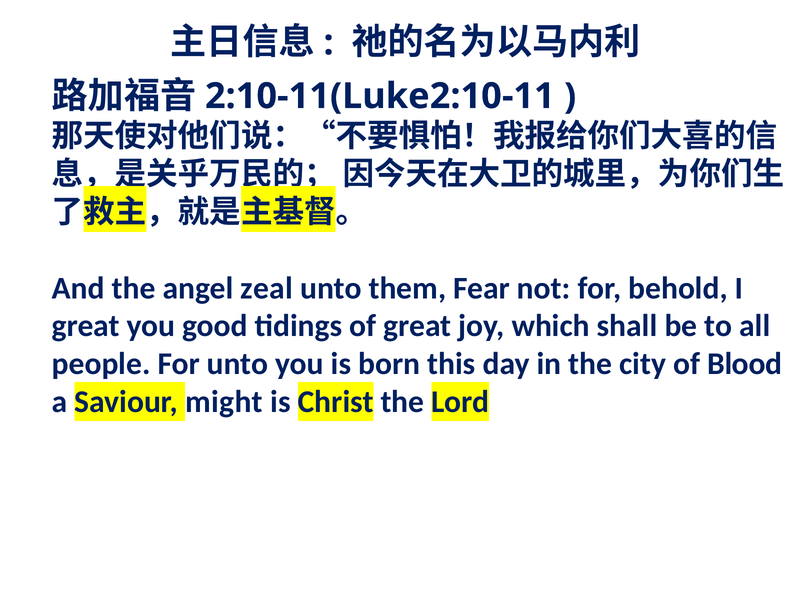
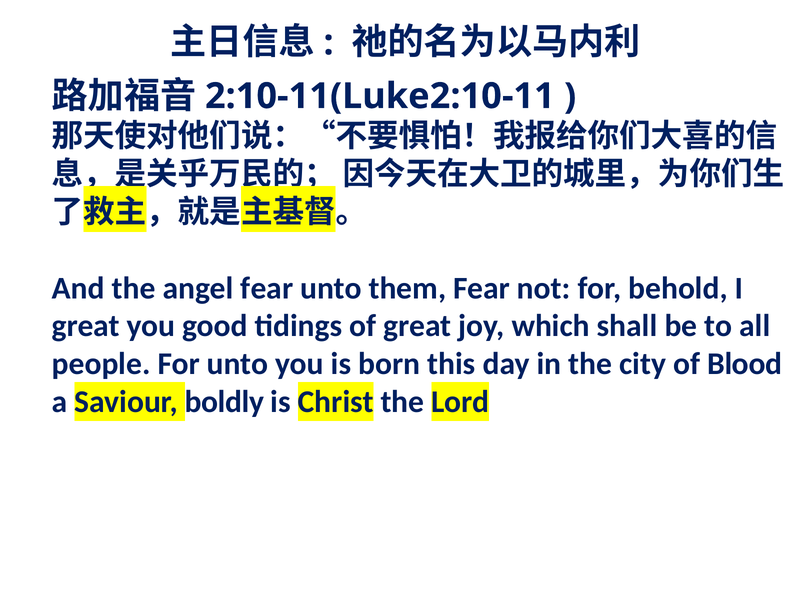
angel zeal: zeal -> fear
might: might -> boldly
